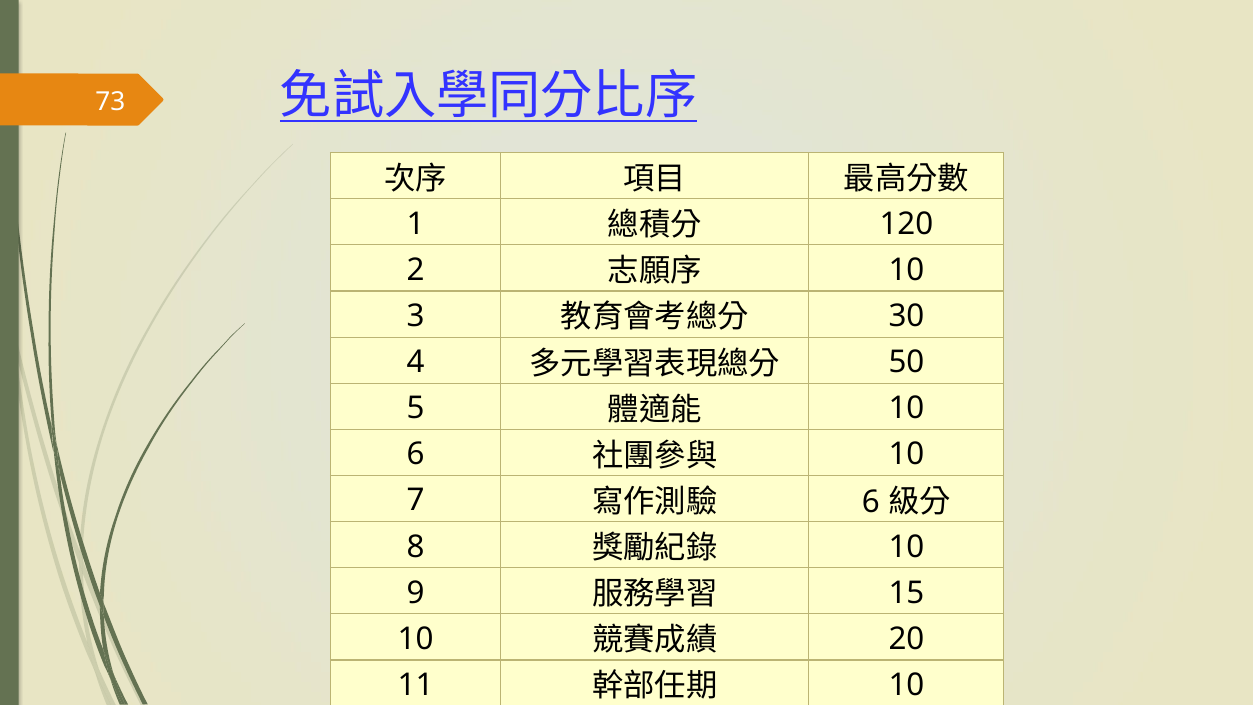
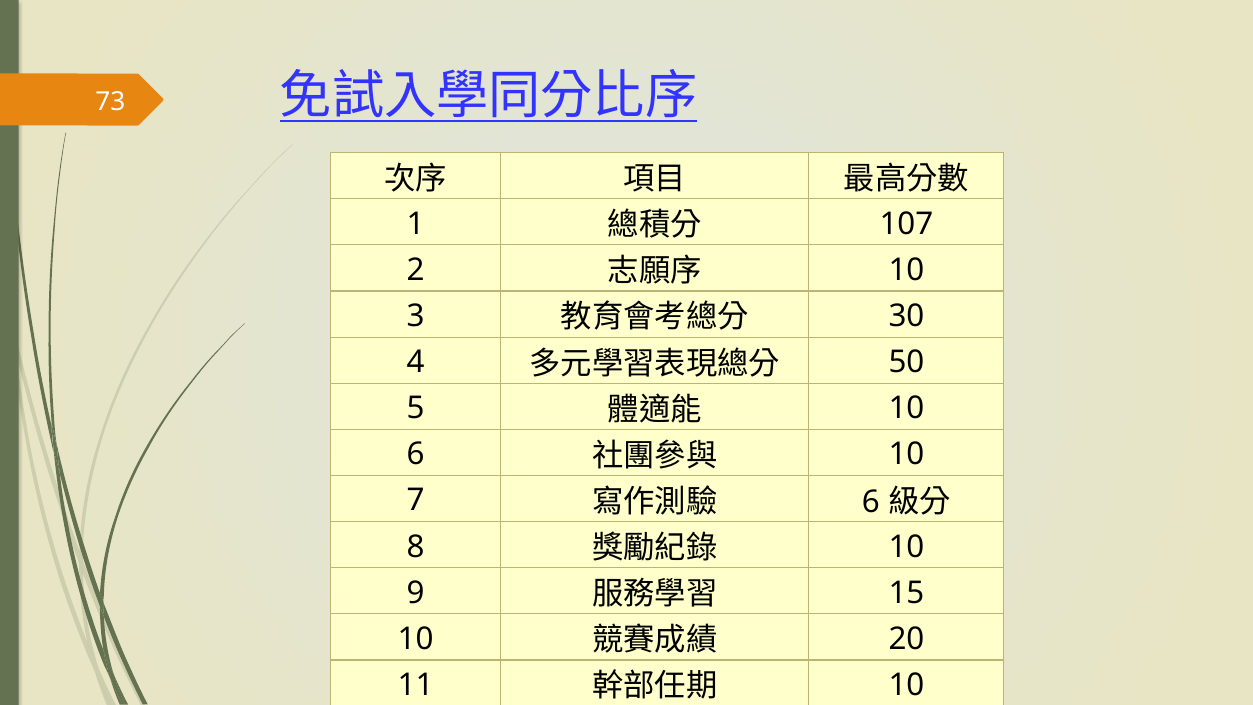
120: 120 -> 107
